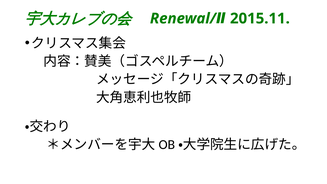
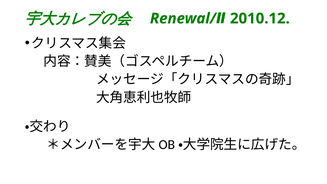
2015.11: 2015.11 -> 2010.12
